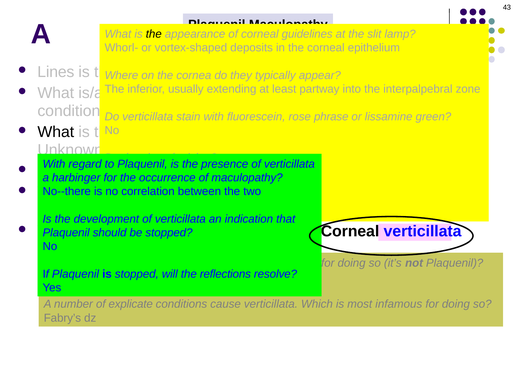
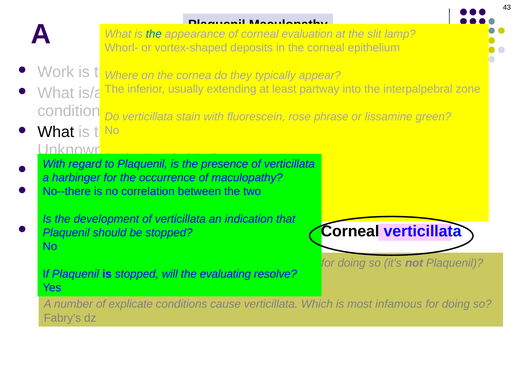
the at (154, 34) colour: black -> blue
guidelines: guidelines -> evaluation
Lines: Lines -> Work
reflections: reflections -> evaluating
